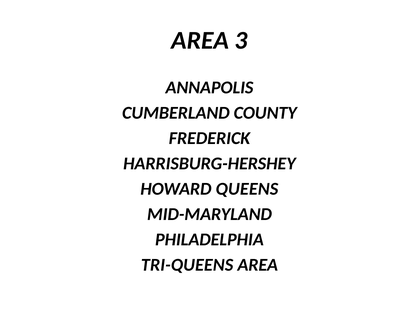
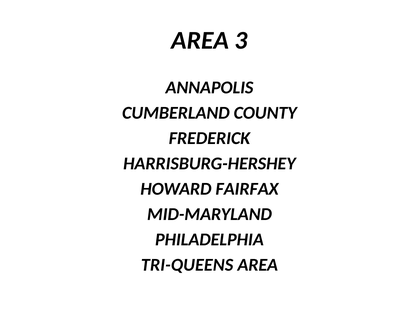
QUEENS: QUEENS -> FAIRFAX
